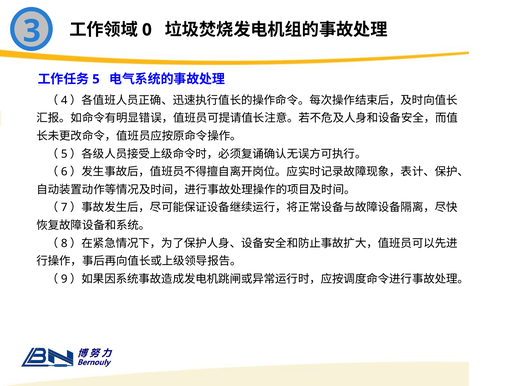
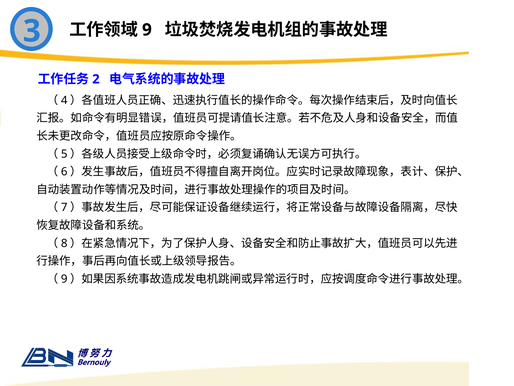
0: 0 -> 9
5: 5 -> 2
